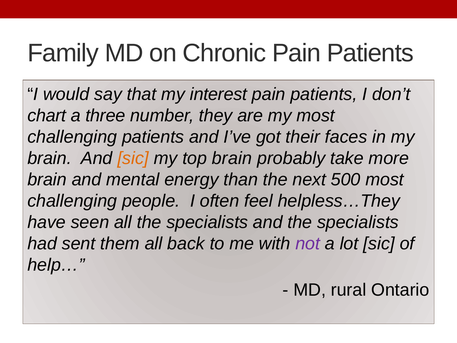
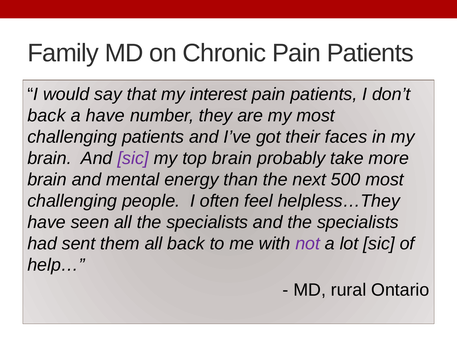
chart at (47, 116): chart -> back
a three: three -> have
sic at (133, 158) colour: orange -> purple
